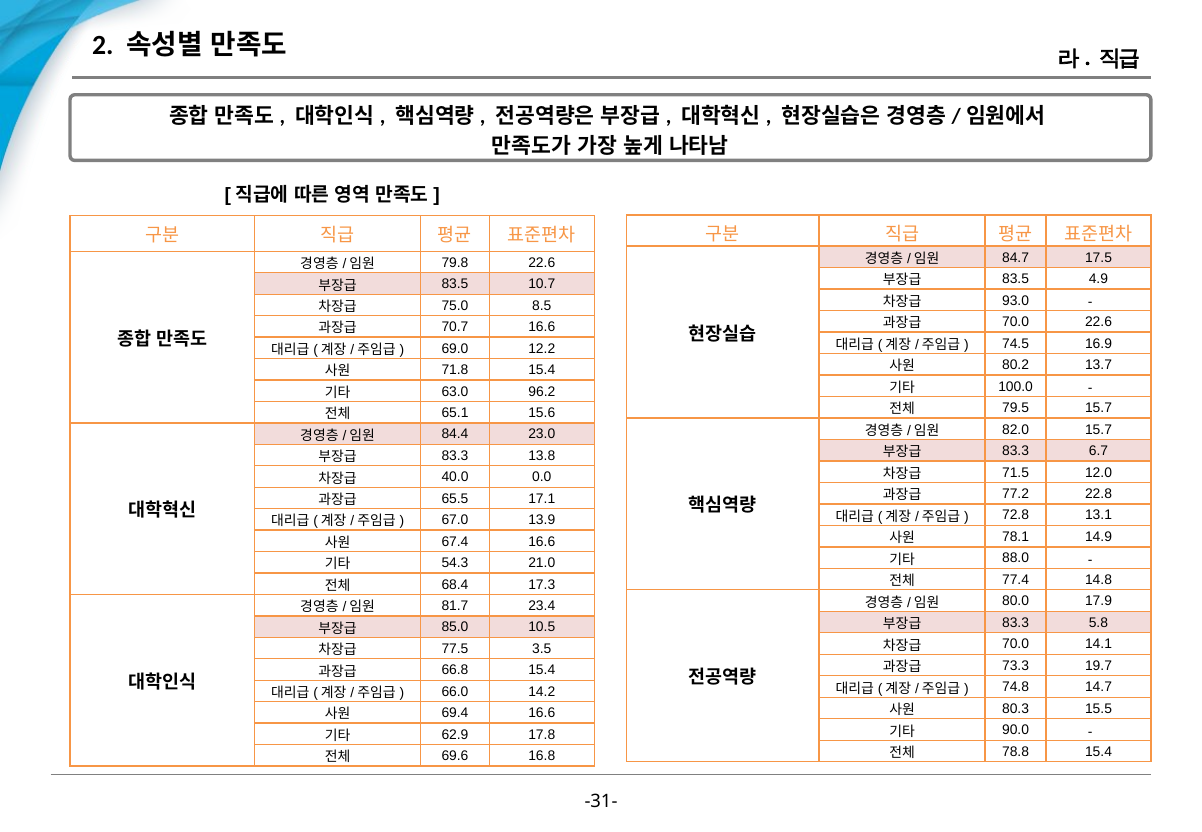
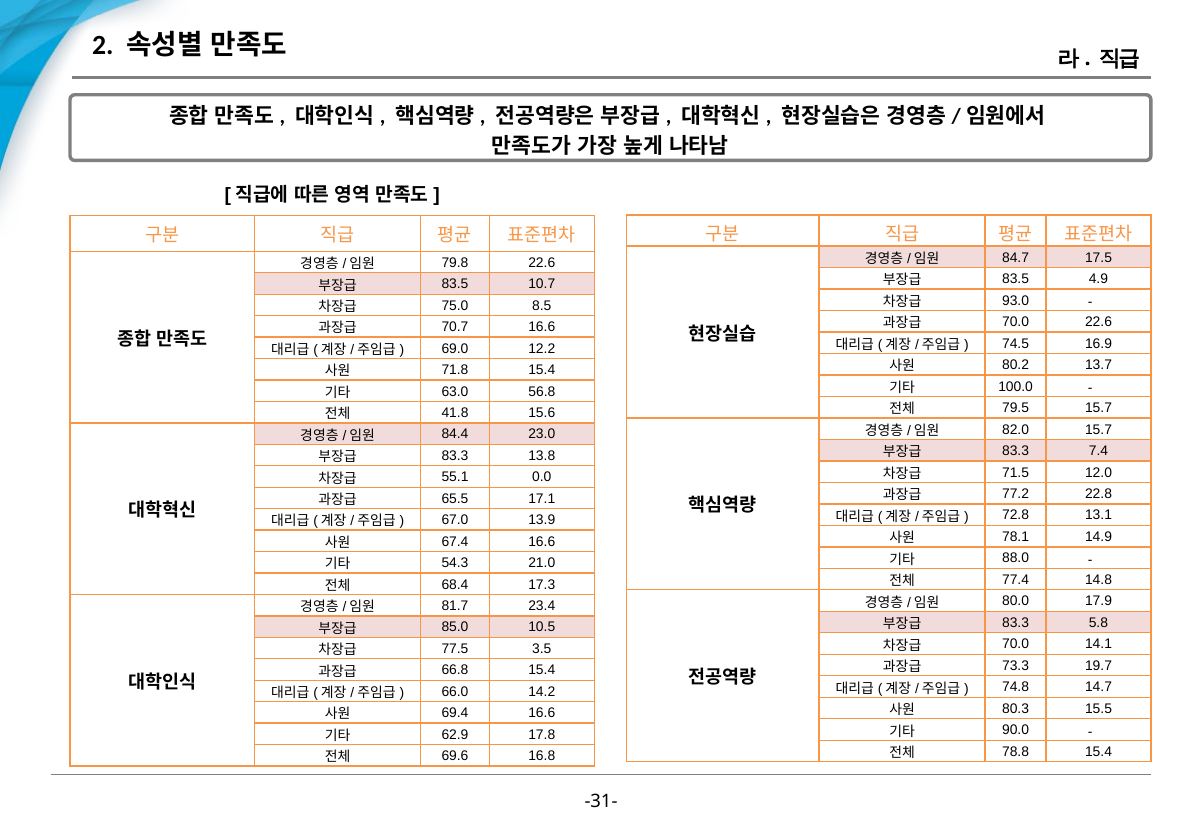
96.2: 96.2 -> 56.8
65.1: 65.1 -> 41.8
6.7: 6.7 -> 7.4
40.0: 40.0 -> 55.1
